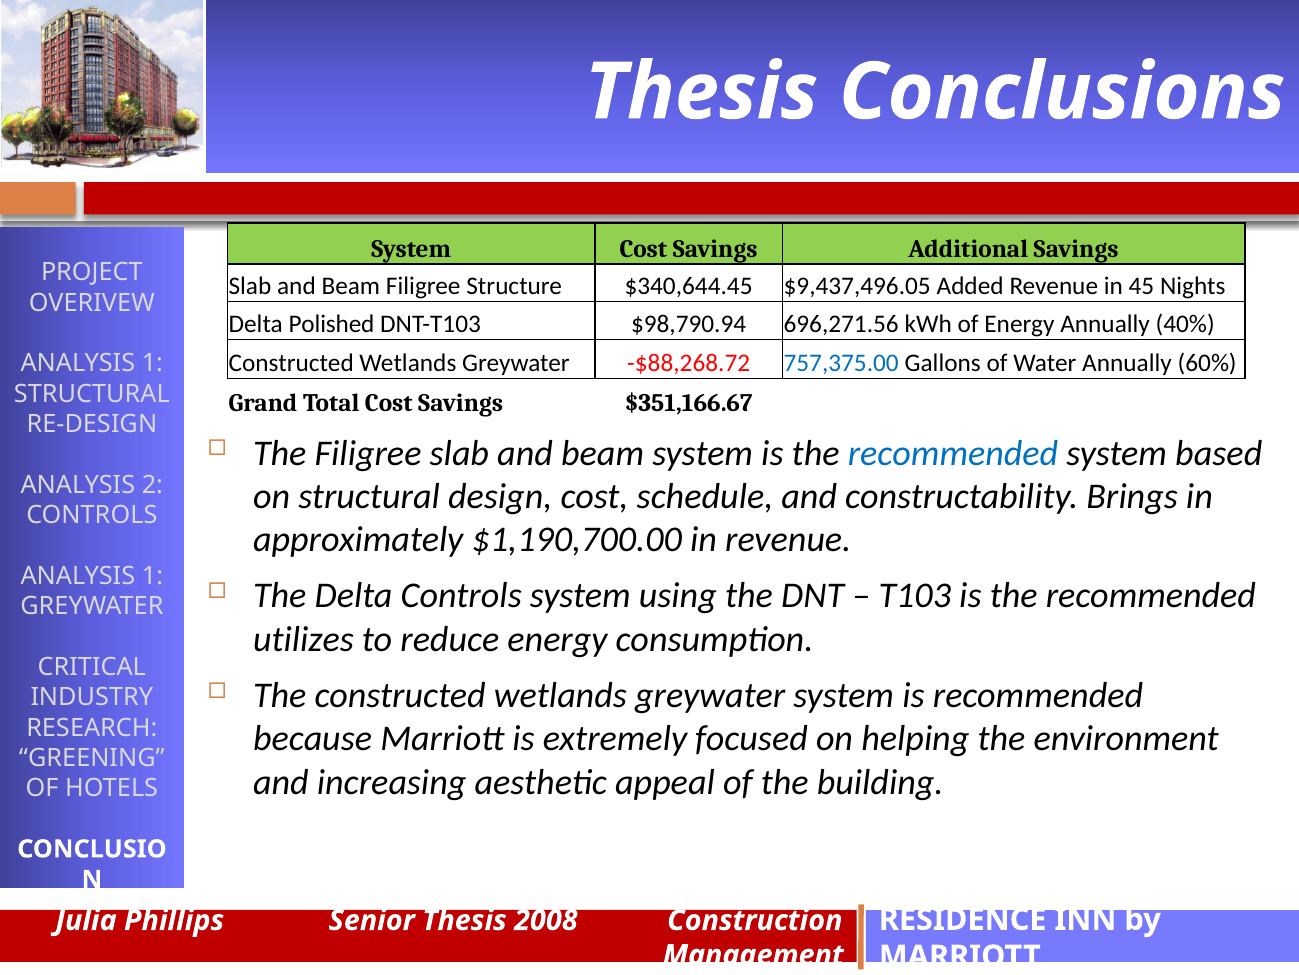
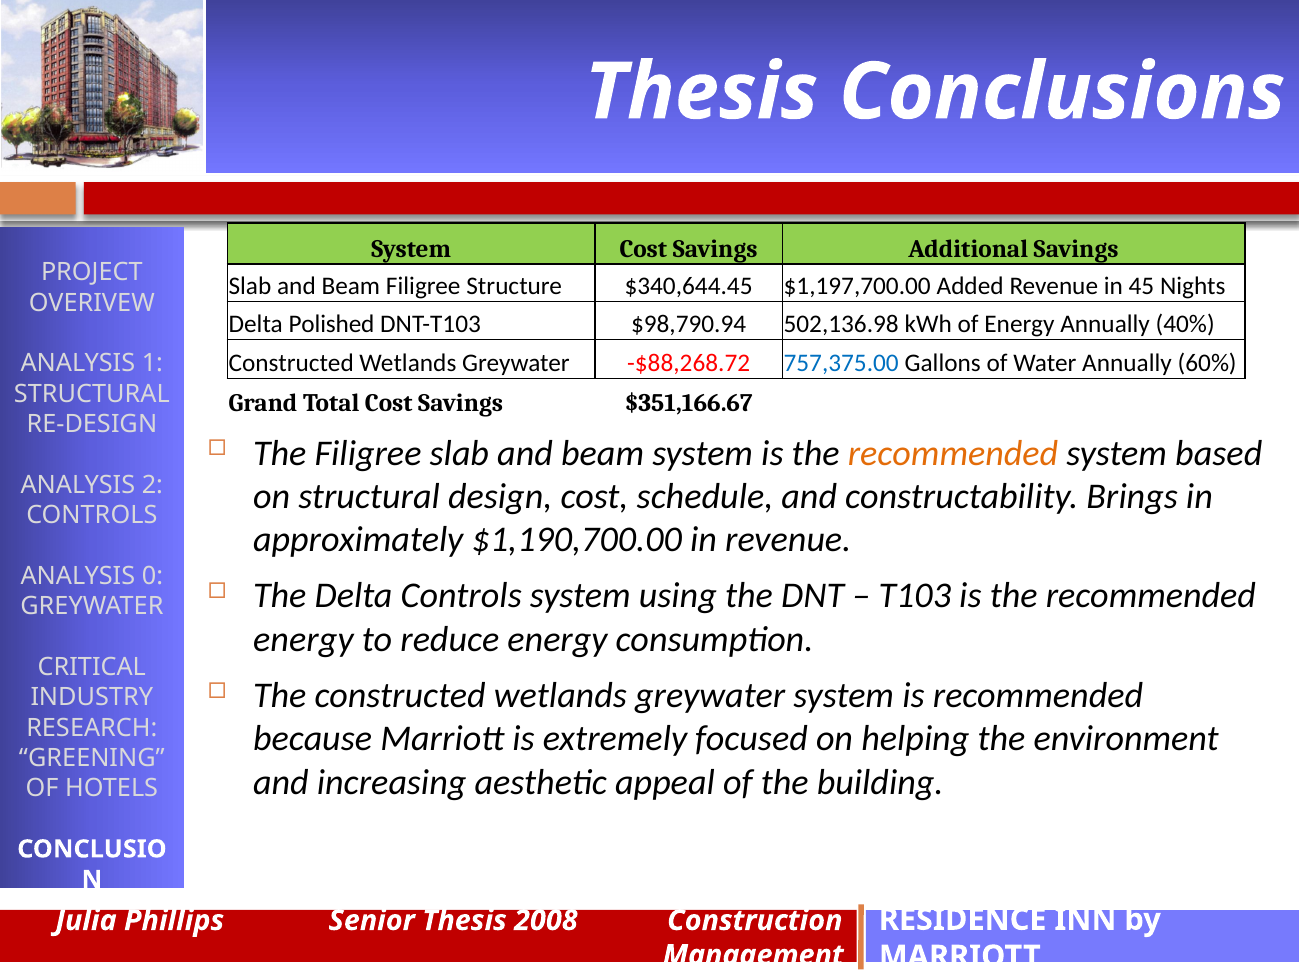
$9,437,496.05: $9,437,496.05 -> $1,197,700.00
696,271.56: 696,271.56 -> 502,136.98
recommended at (953, 453) colour: blue -> orange
1 at (153, 576): 1 -> 0
utilizes at (303, 639): utilizes -> energy
